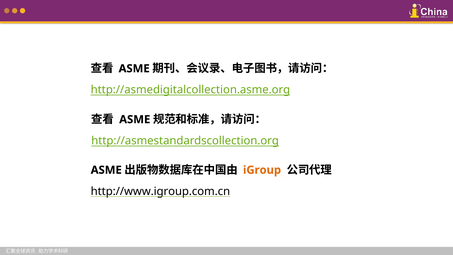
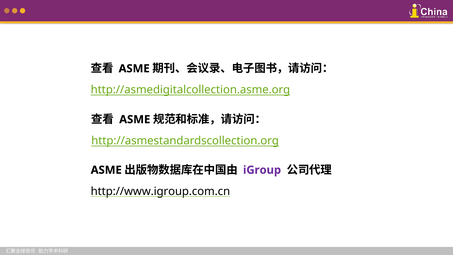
iGroup colour: orange -> purple
